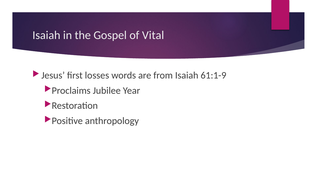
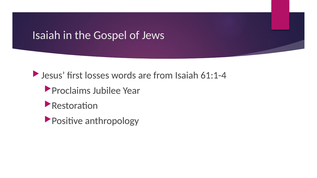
Vital: Vital -> Jews
61:1-9: 61:1-9 -> 61:1-4
